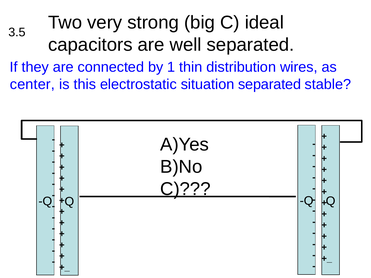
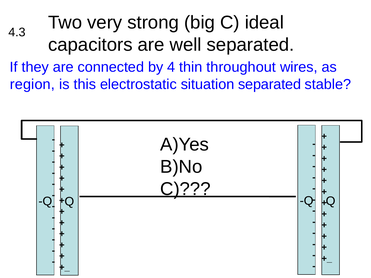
3.5: 3.5 -> 4.3
1: 1 -> 4
distribution: distribution -> throughout
center: center -> region
